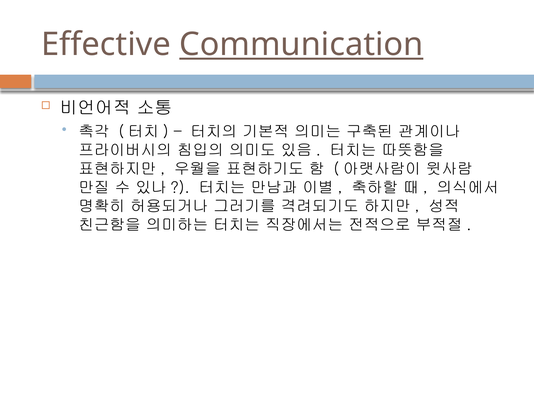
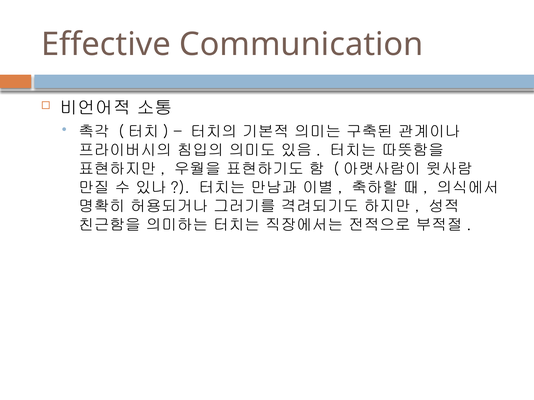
Communication underline: present -> none
